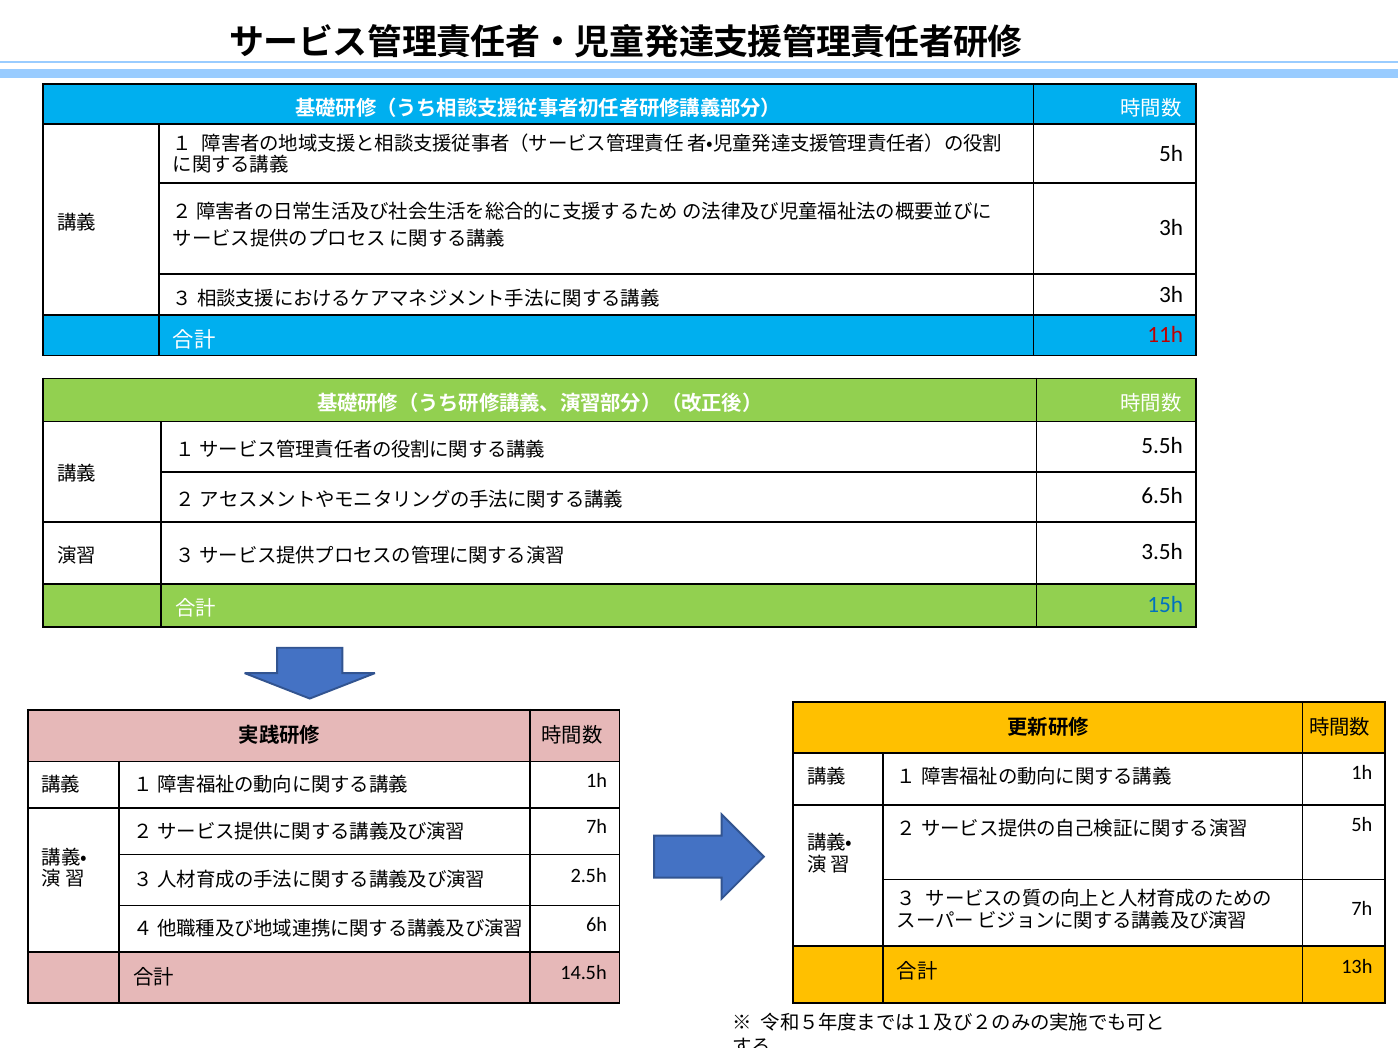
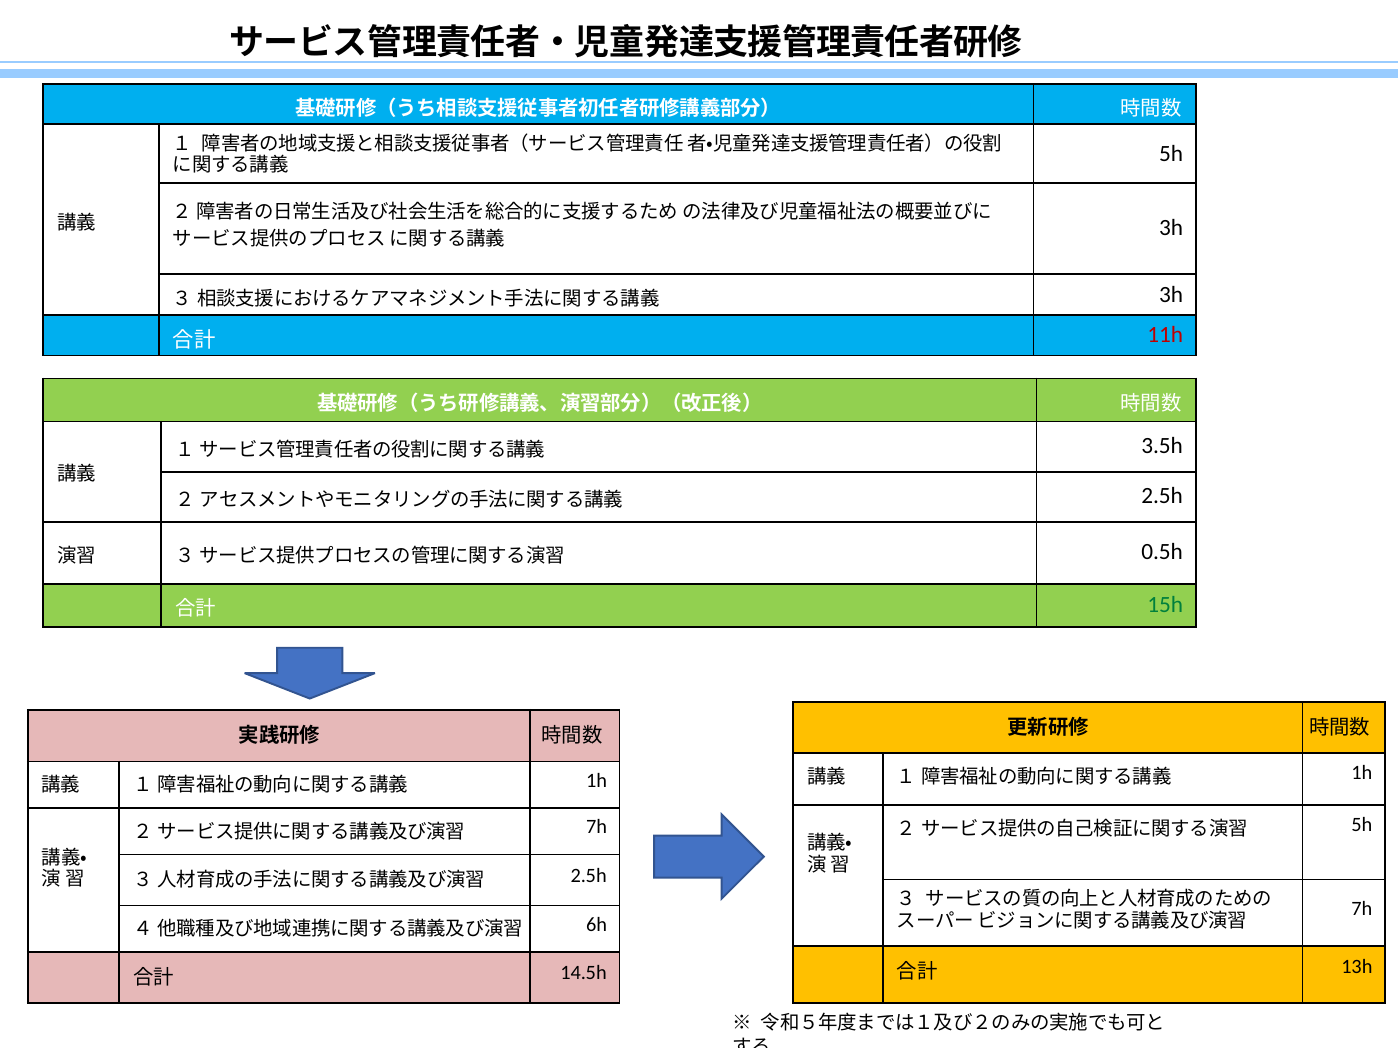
5.5h: 5.5h -> 3.5h
6.5h at (1162, 496): 6.5h -> 2.5h
3.5h: 3.5h -> 0.5h
15h colour: blue -> green
